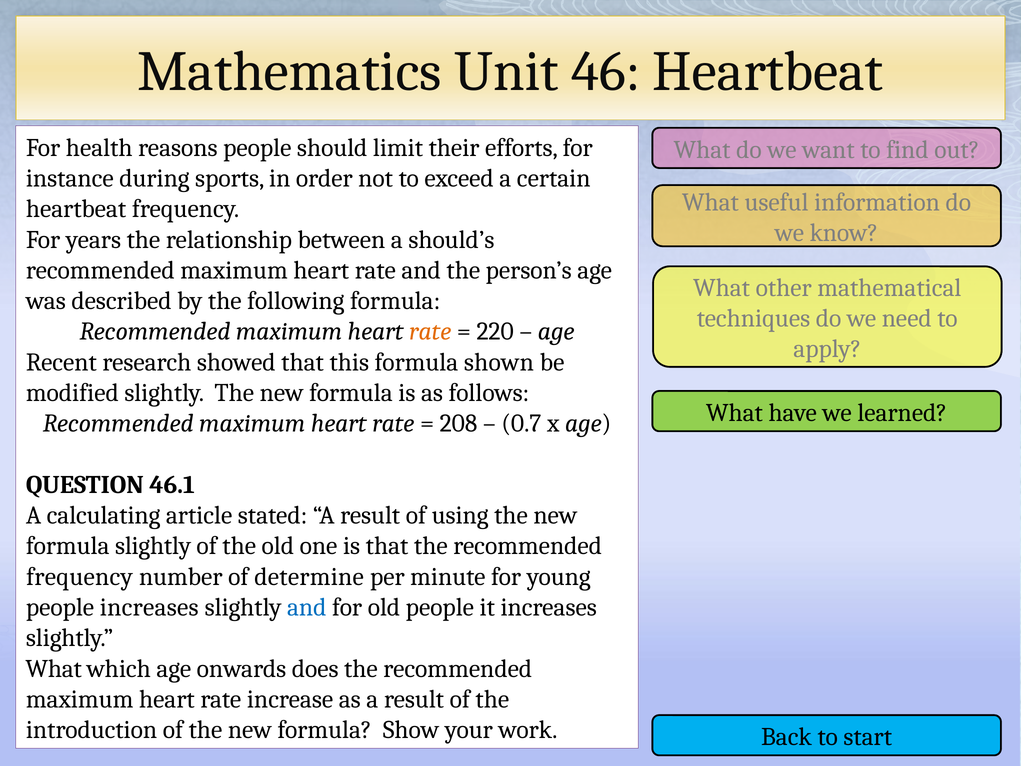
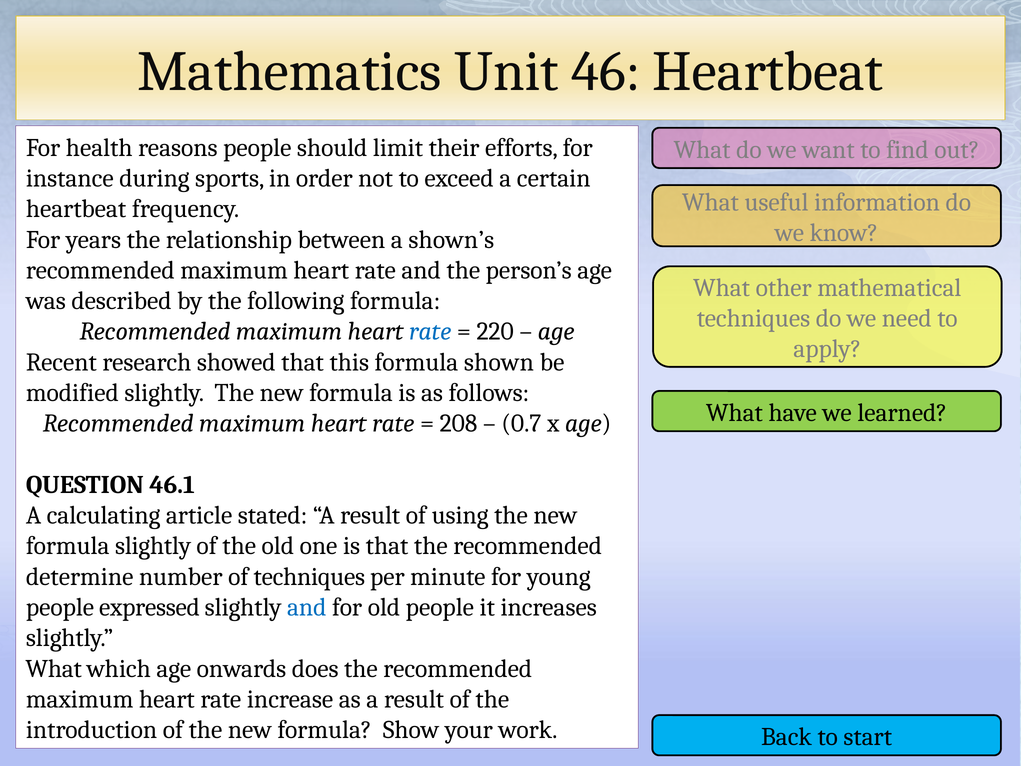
should’s: should’s -> shown’s
rate at (430, 331) colour: orange -> blue
frequency at (80, 576): frequency -> determine
of determine: determine -> techniques
people increases: increases -> expressed
